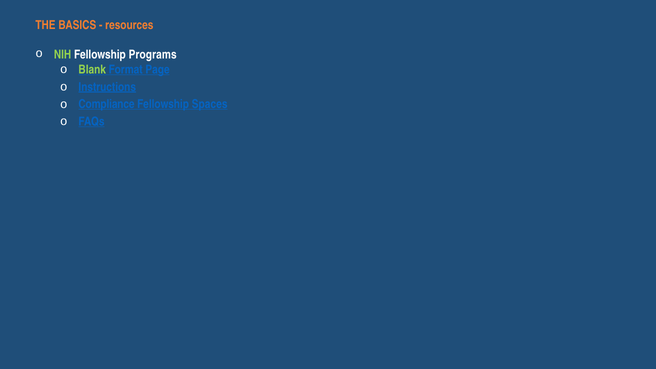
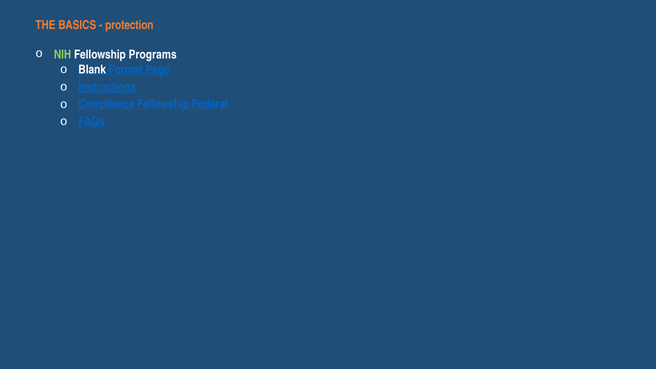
resources: resources -> protection
Blank colour: light green -> white
Spaces: Spaces -> Federal
